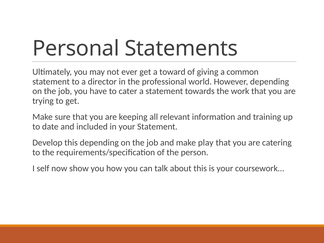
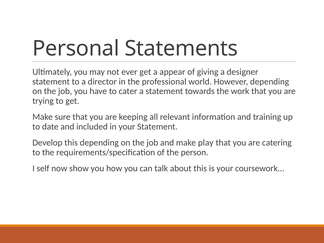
toward: toward -> appear
common: common -> designer
